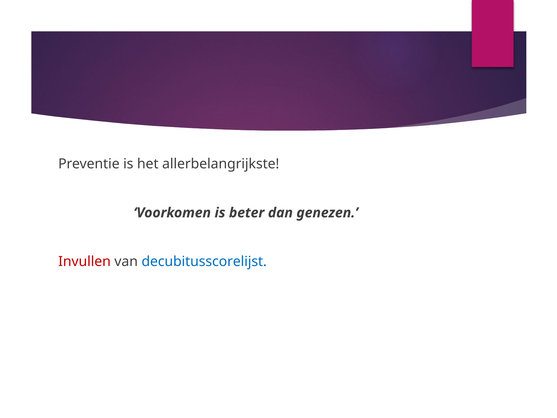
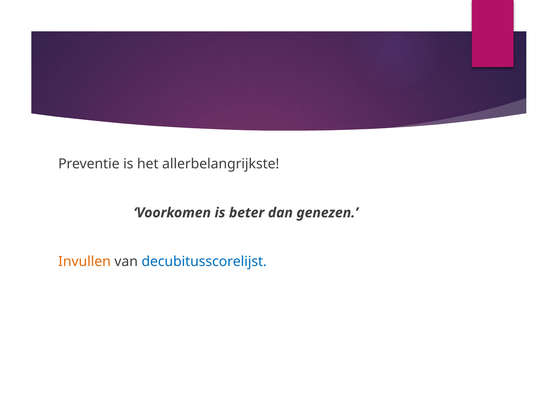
Invullen colour: red -> orange
